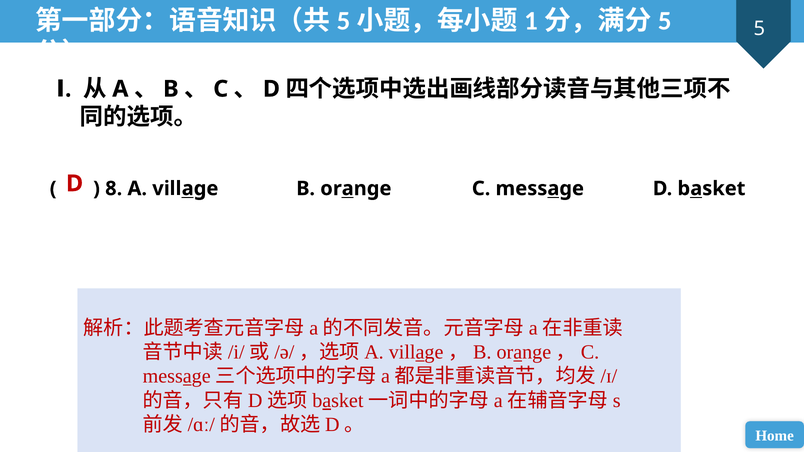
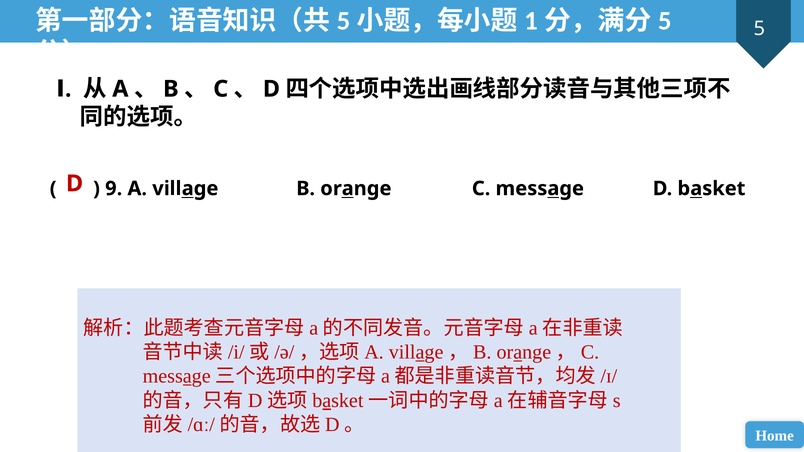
8: 8 -> 9
